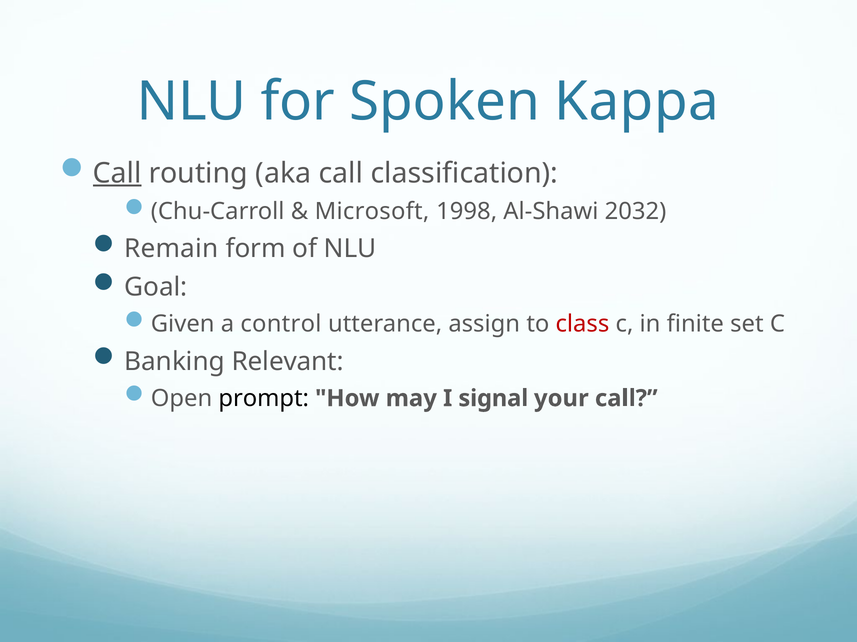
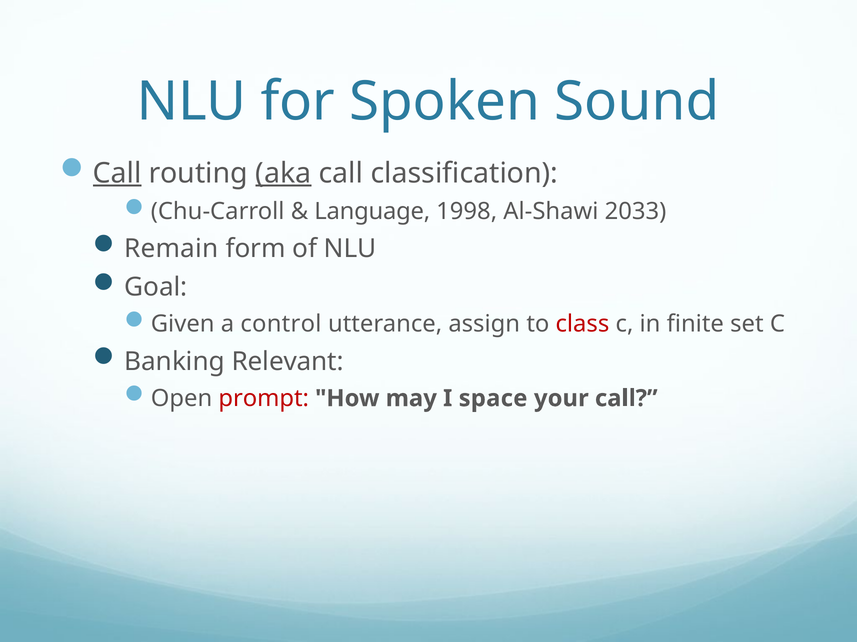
Kappa: Kappa -> Sound
aka underline: none -> present
Microsoft: Microsoft -> Language
2032: 2032 -> 2033
prompt colour: black -> red
signal: signal -> space
